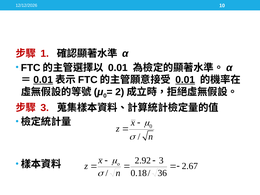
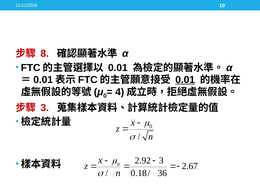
1: 1 -> 8
0.01 at (43, 80) underline: present -> none
2 at (120, 92): 2 -> 4
